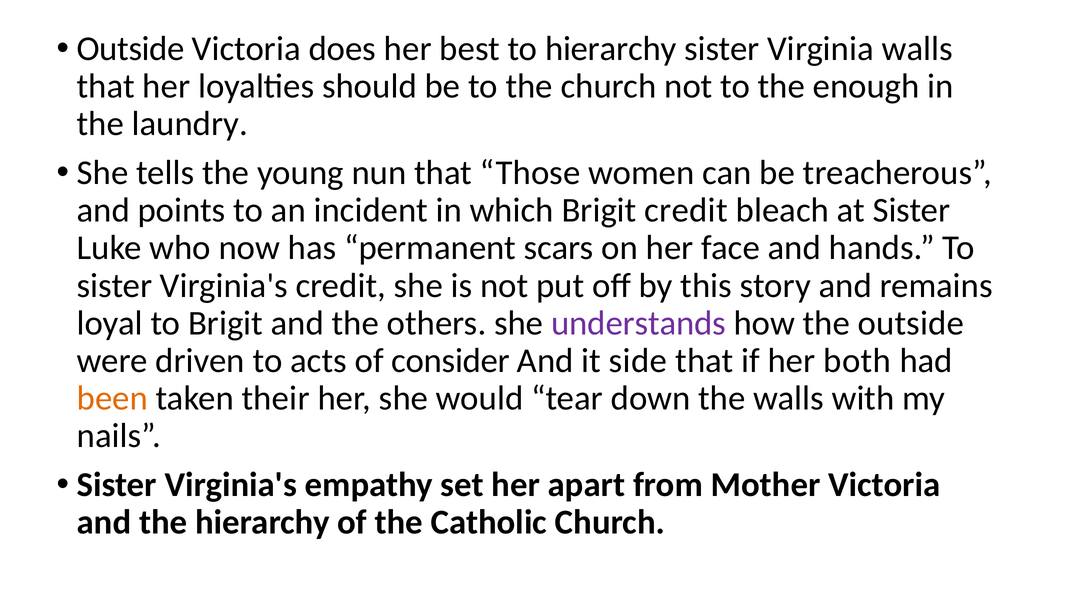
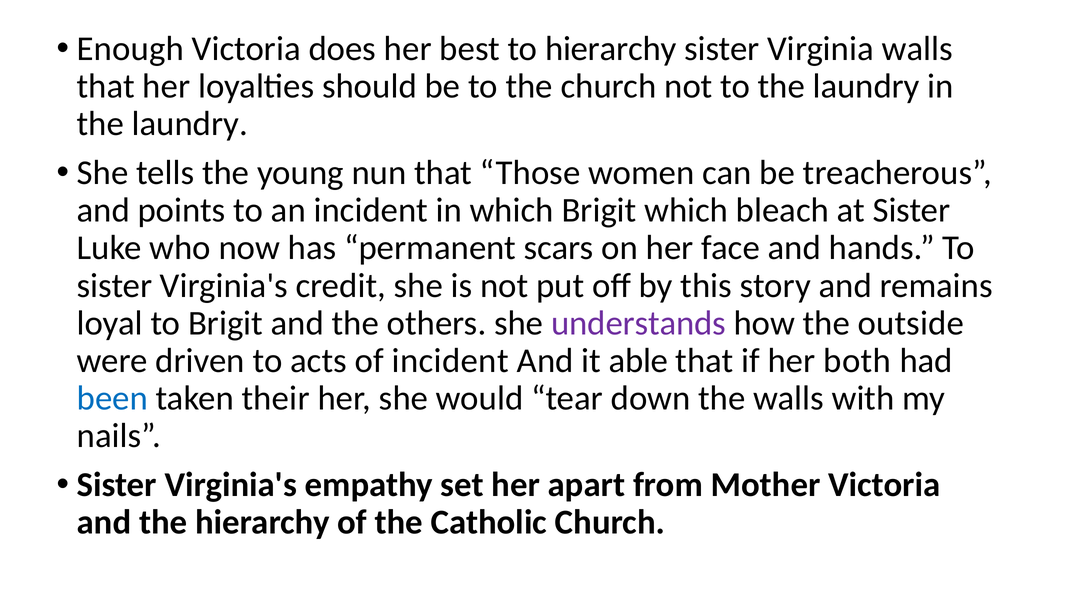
Outside at (131, 49): Outside -> Enough
to the enough: enough -> laundry
Brigit credit: credit -> which
of consider: consider -> incident
side: side -> able
been colour: orange -> blue
